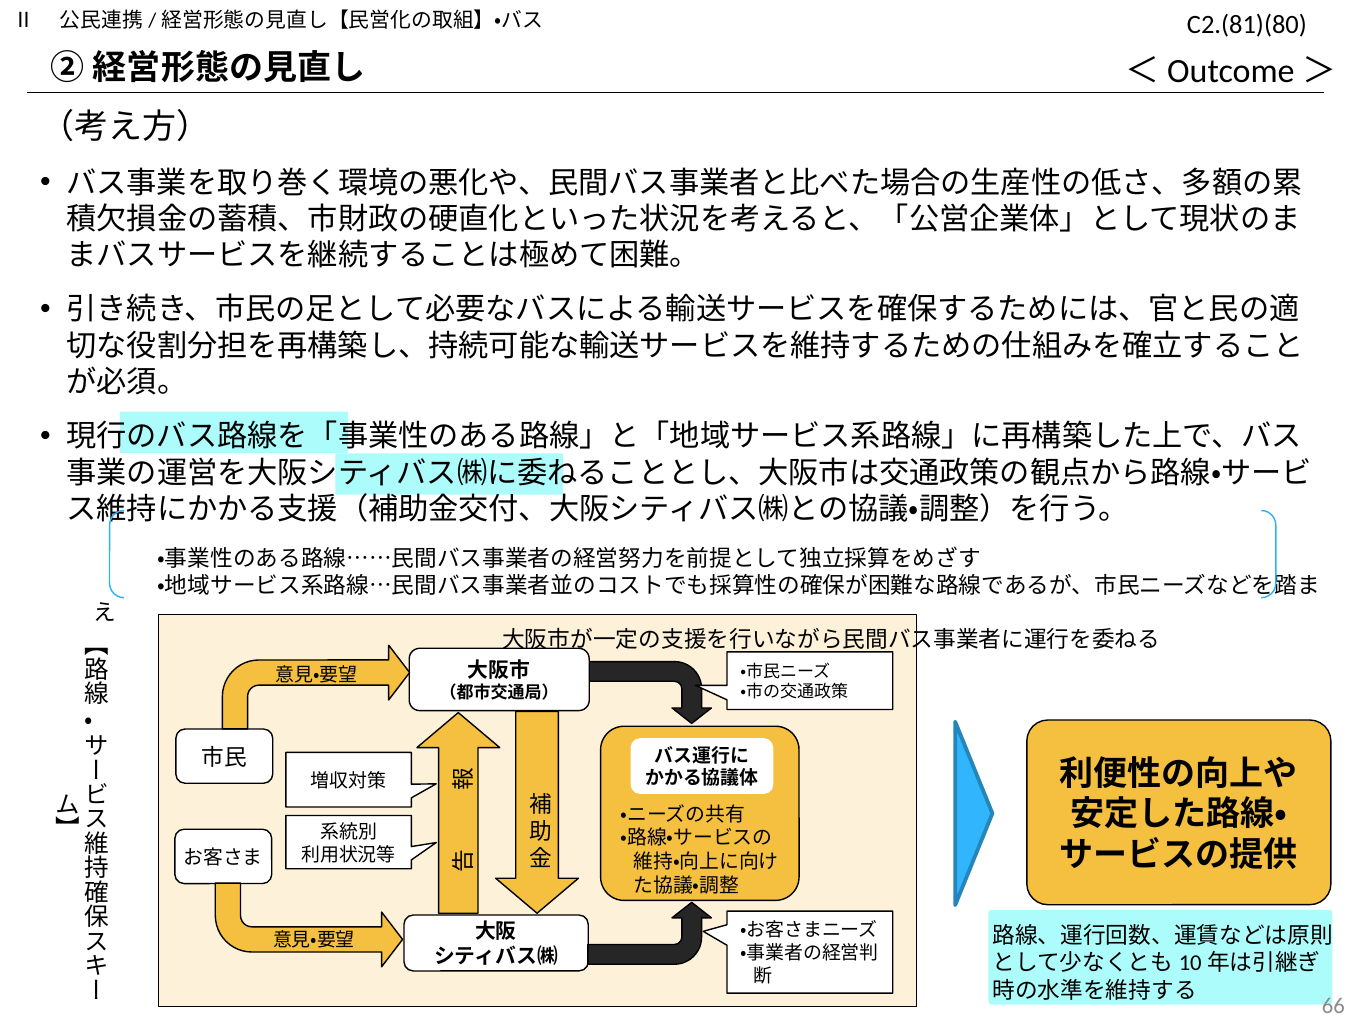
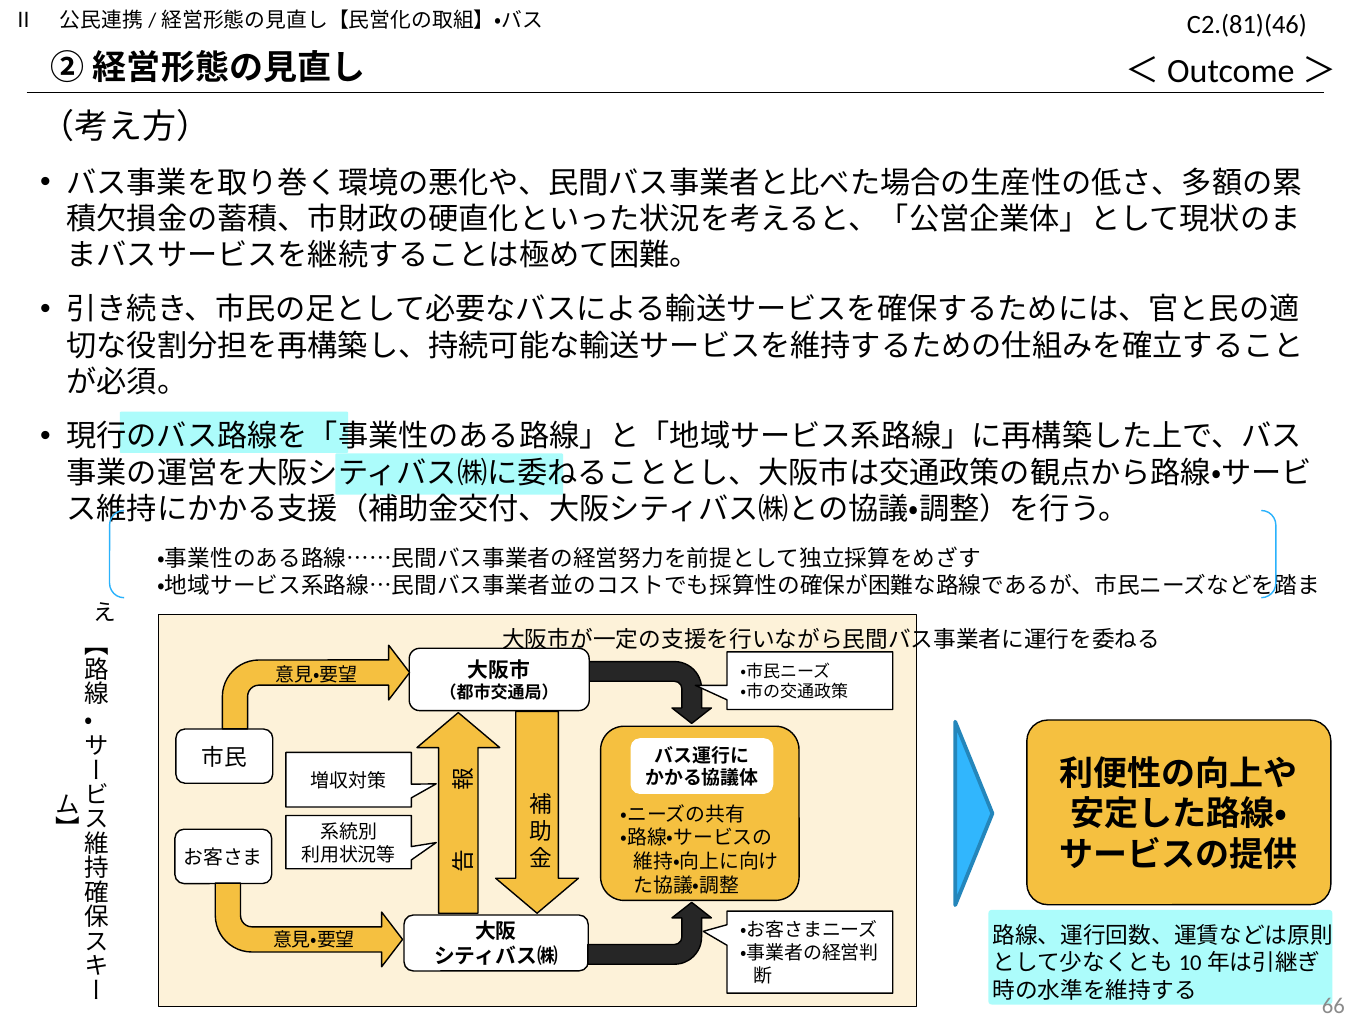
C2.(81)(80: C2.(81)(80 -> C2.(81)(46
